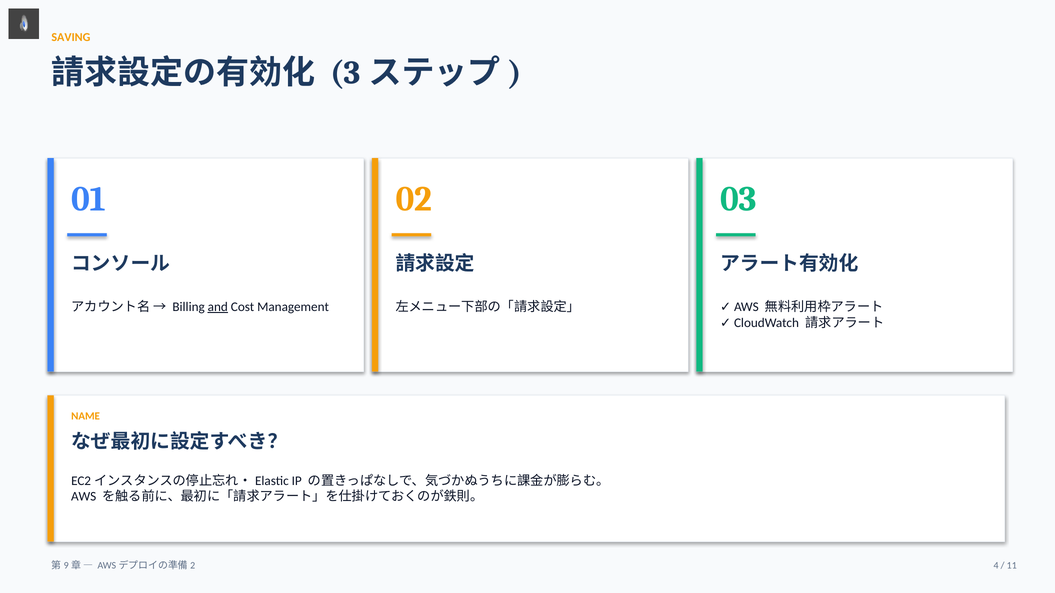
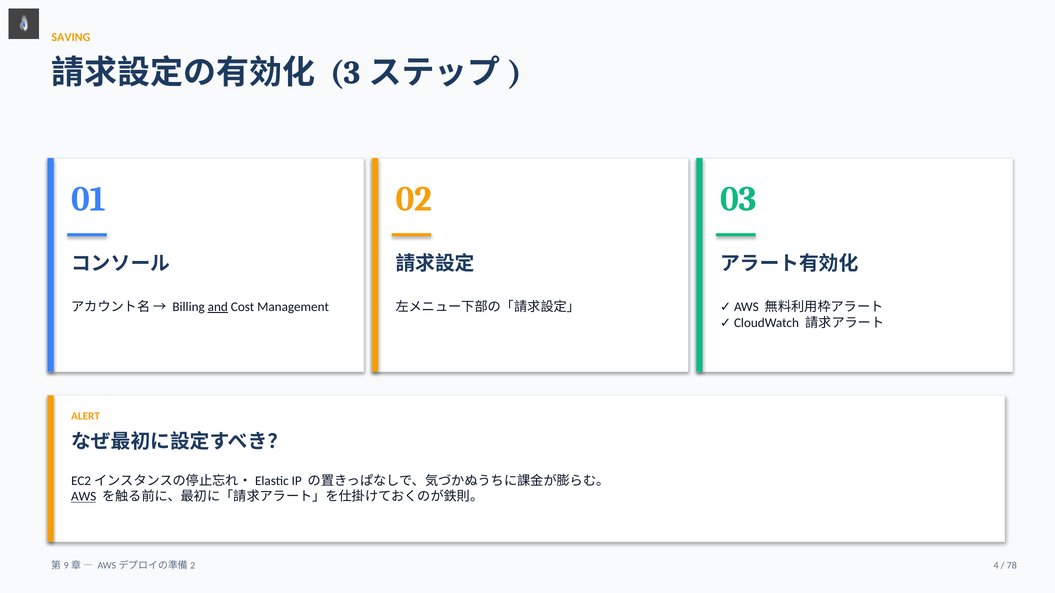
NAME: NAME -> ALERT
AWS underline: none -> present
11: 11 -> 78
